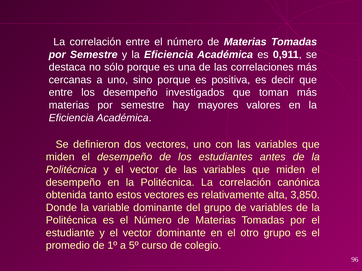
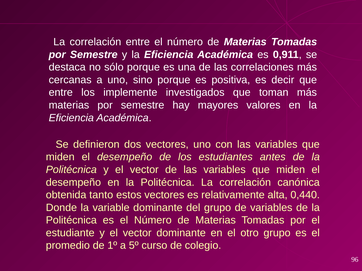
los desempeño: desempeño -> implemente
3,850: 3,850 -> 0,440
